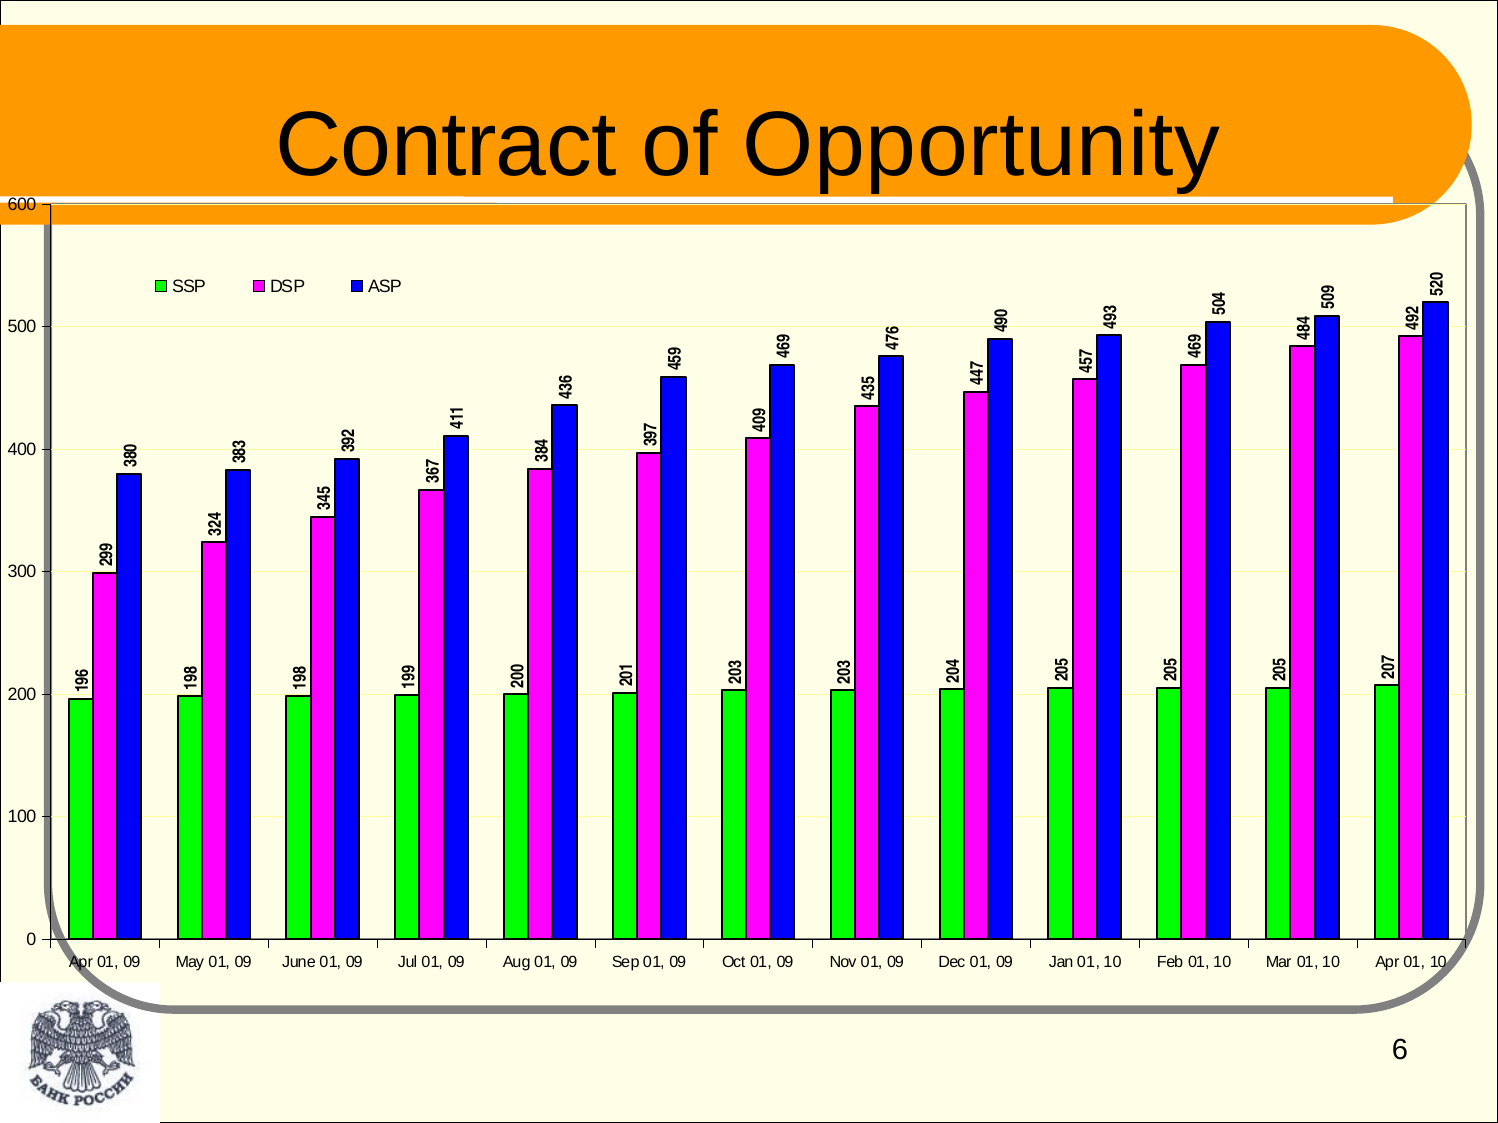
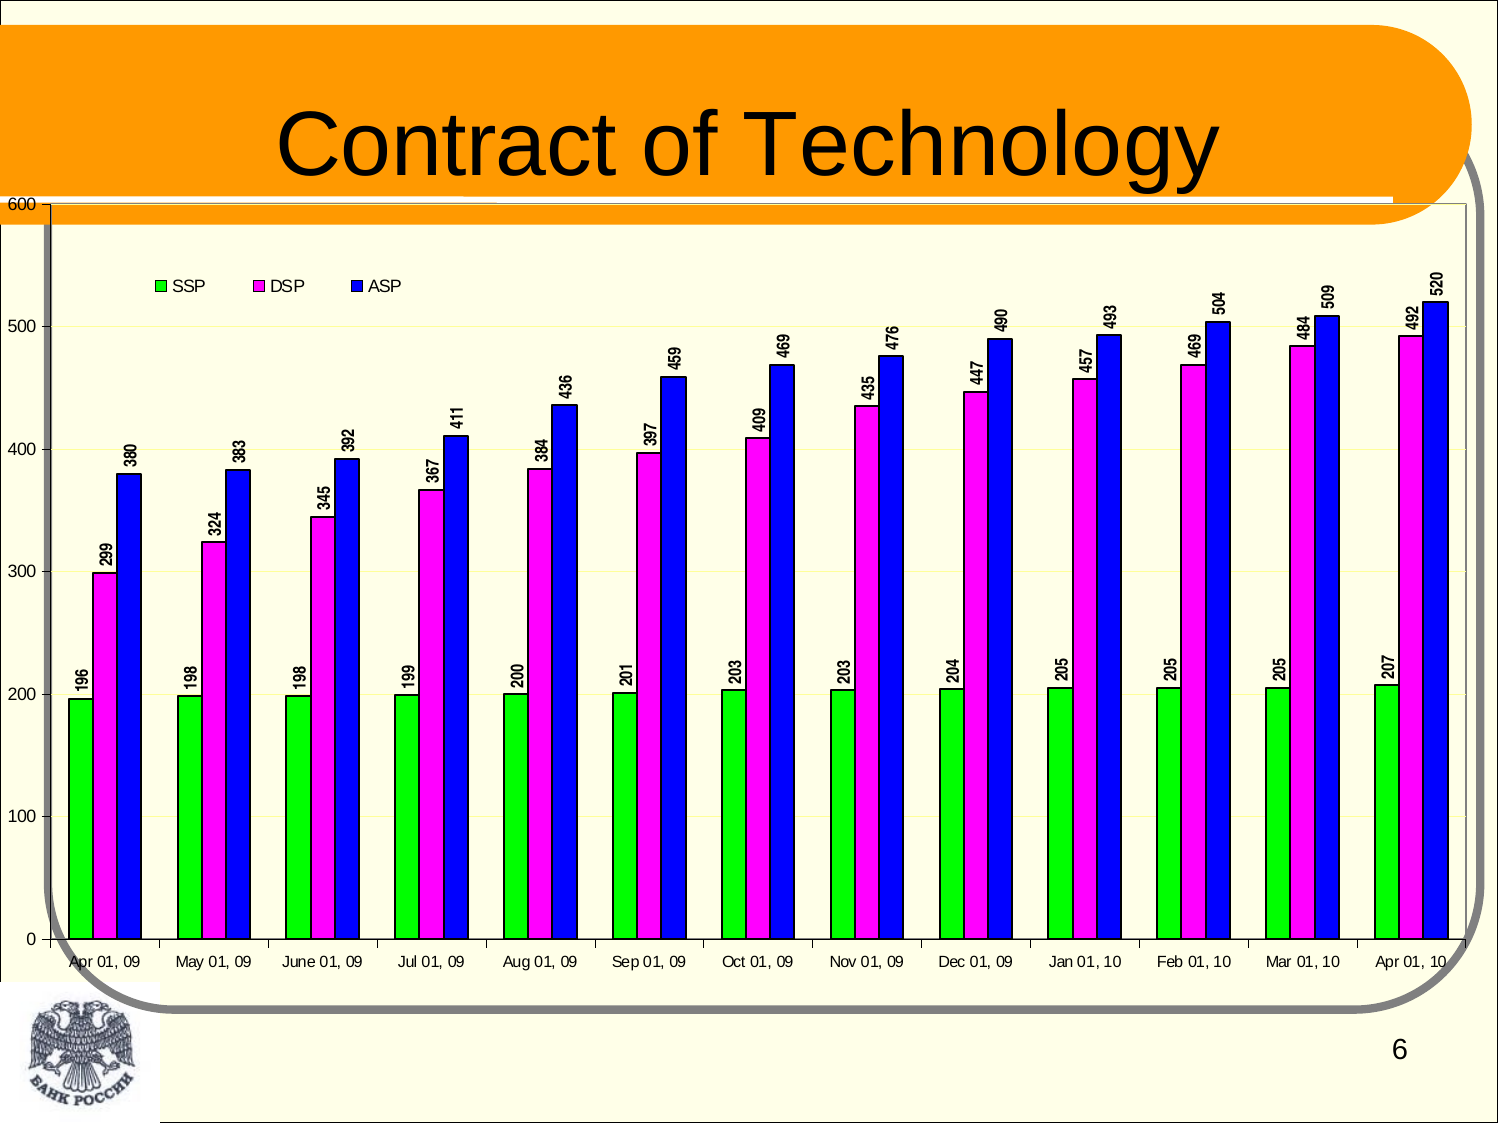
Opportunity: Opportunity -> Technology
